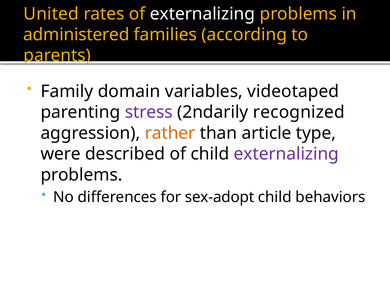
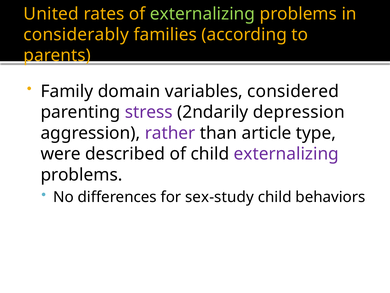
externalizing at (202, 14) colour: white -> light green
administered: administered -> considerably
videotaped: videotaped -> considered
recognized: recognized -> depression
rather colour: orange -> purple
sex-adopt: sex-adopt -> sex-study
